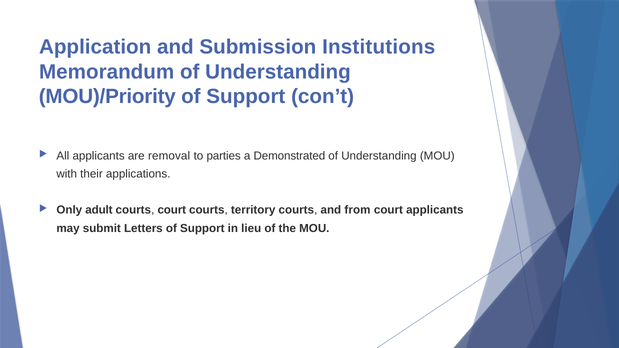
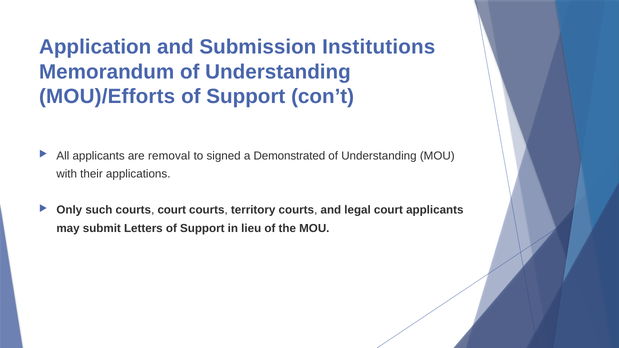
MOU)/Priority: MOU)/Priority -> MOU)/Efforts
parties: parties -> signed
adult: adult -> such
from: from -> legal
